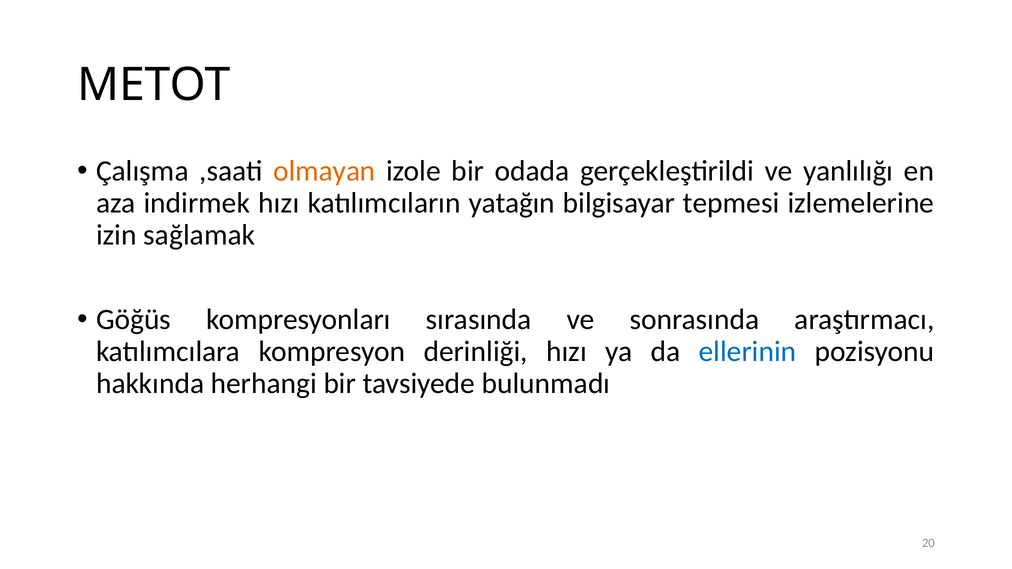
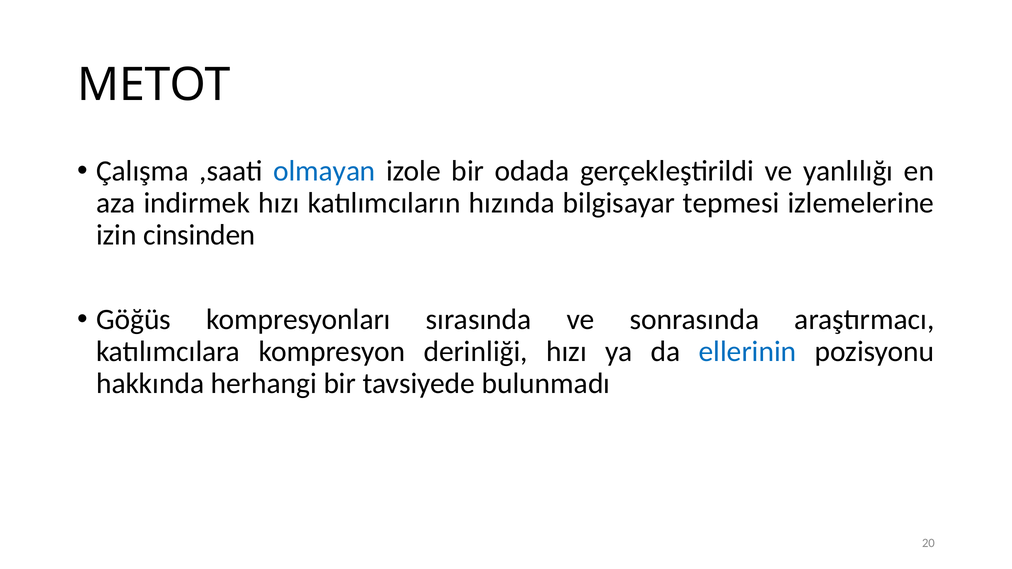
olmayan colour: orange -> blue
yatağın: yatağın -> hızında
sağlamak: sağlamak -> cinsinden
